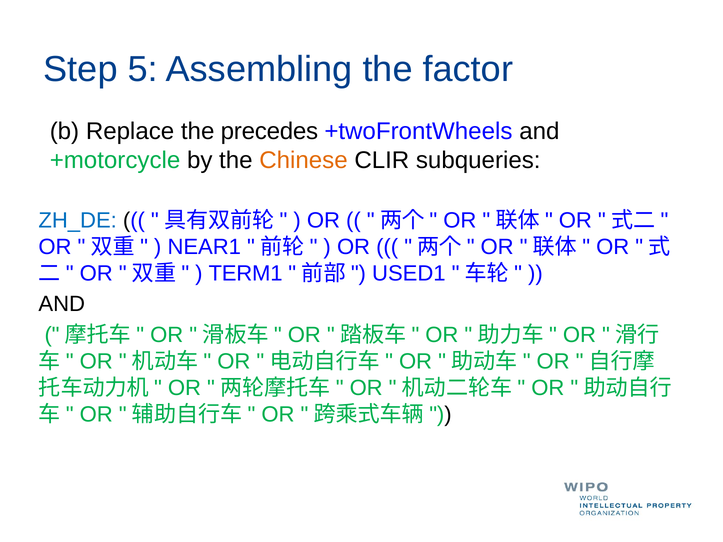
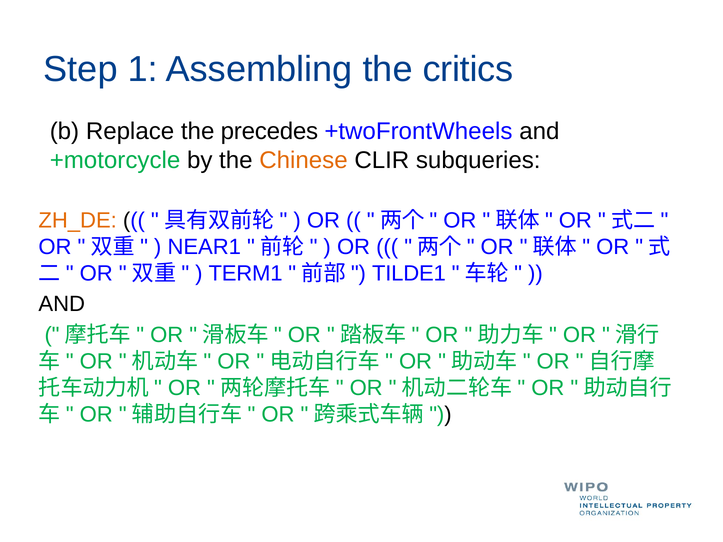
5: 5 -> 1
factor: factor -> critics
ZH_DE colour: blue -> orange
USED1: USED1 -> TILDE1
